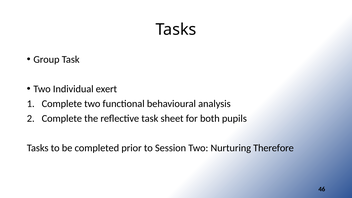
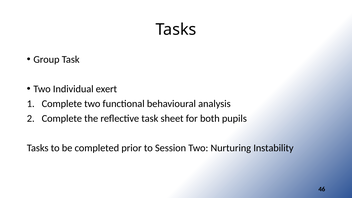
Therefore: Therefore -> Instability
